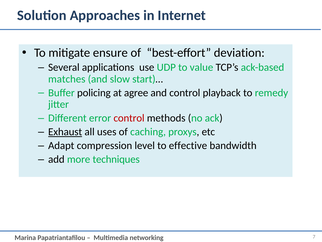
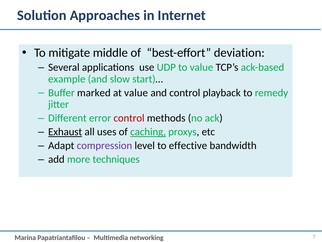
ensure: ensure -> middle
matches: matches -> example
policing: policing -> marked
at agree: agree -> value
caching underline: none -> present
compression colour: black -> purple
